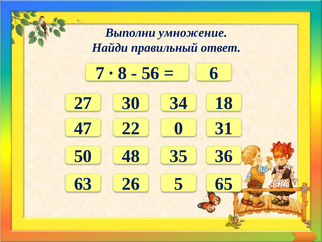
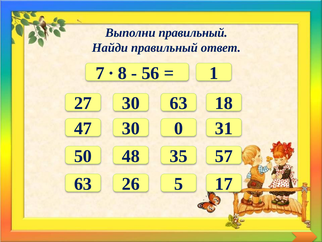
Выполни умножение: умножение -> правильный
6: 6 -> 1
30 34: 34 -> 63
47 22: 22 -> 30
36: 36 -> 57
65: 65 -> 17
